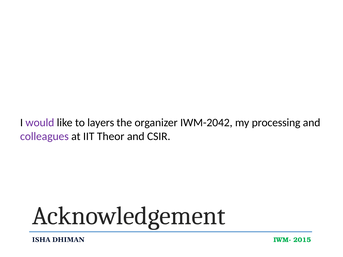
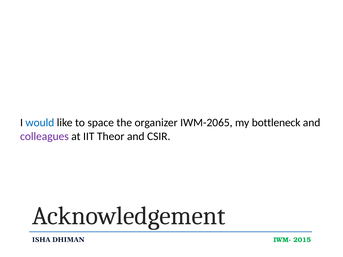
would colour: purple -> blue
layers: layers -> space
IWM-2042: IWM-2042 -> IWM-2065
processing: processing -> bottleneck
